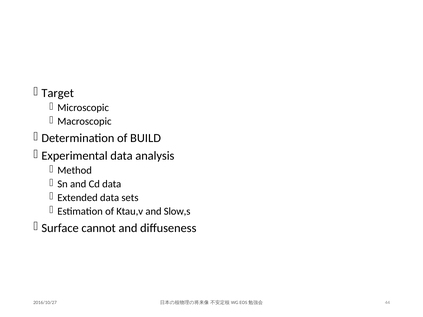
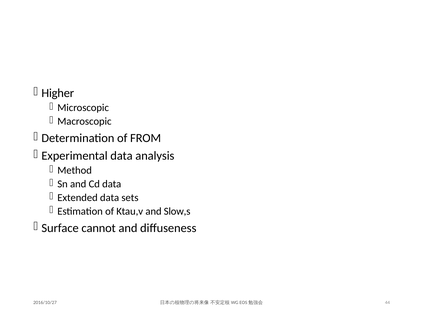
Target: Target -> Higher
BUILD: BUILD -> FROM
